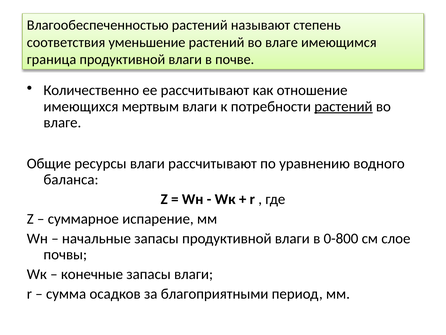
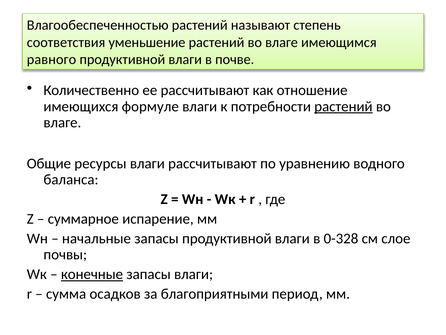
граница: граница -> равного
мертвым: мертвым -> формуле
0-800: 0-800 -> 0-328
конечные underline: none -> present
